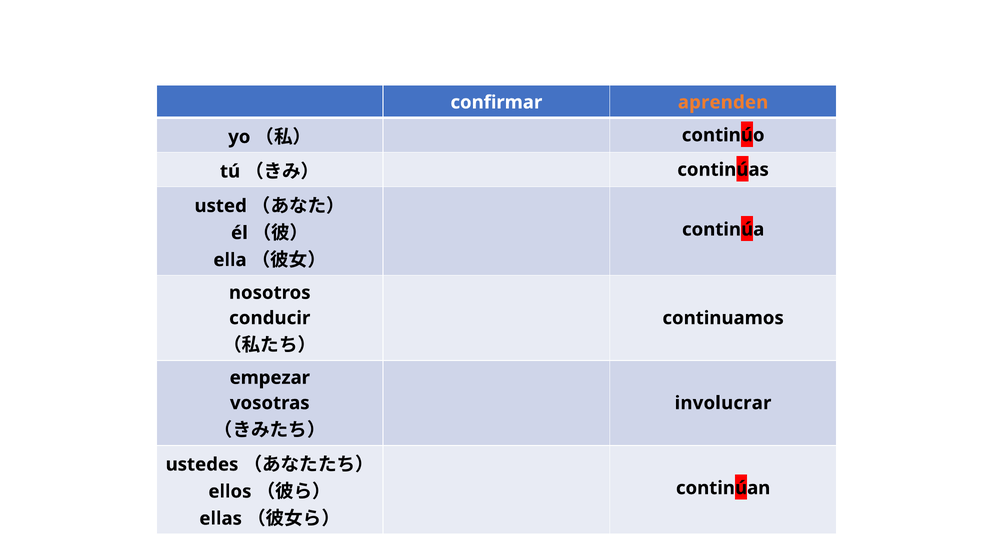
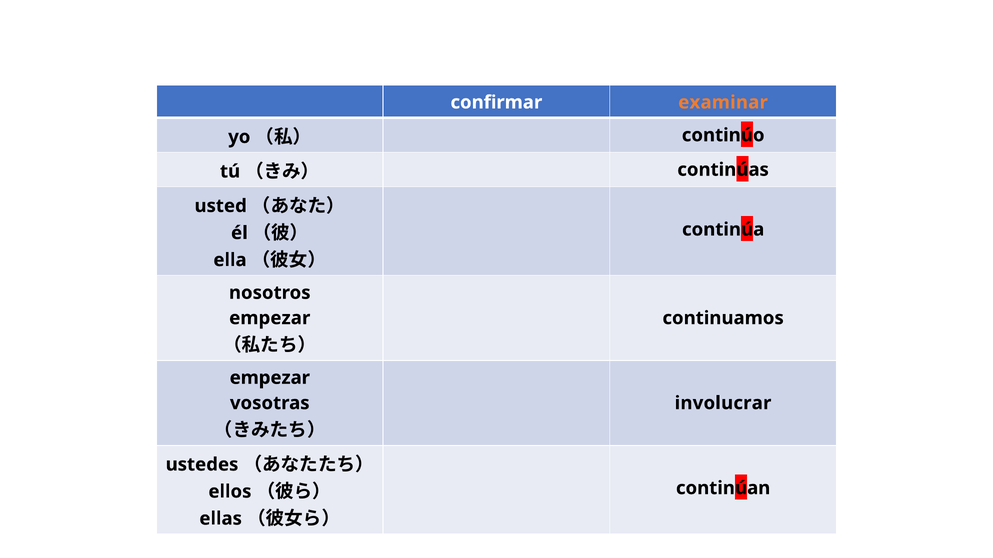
aprenden: aprenden -> examinar
conducir at (270, 318): conducir -> empezar
